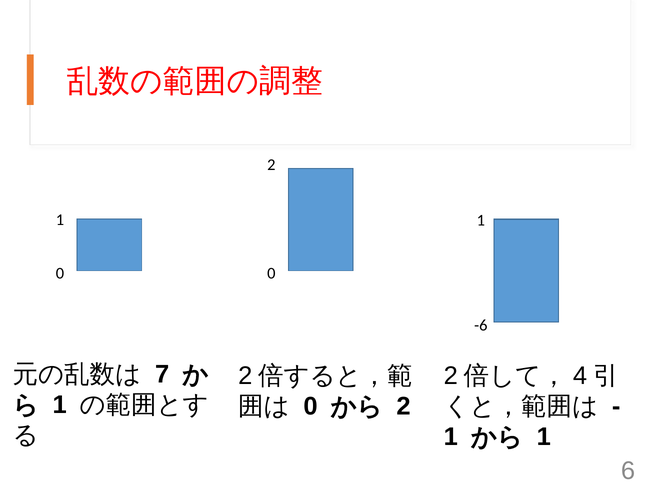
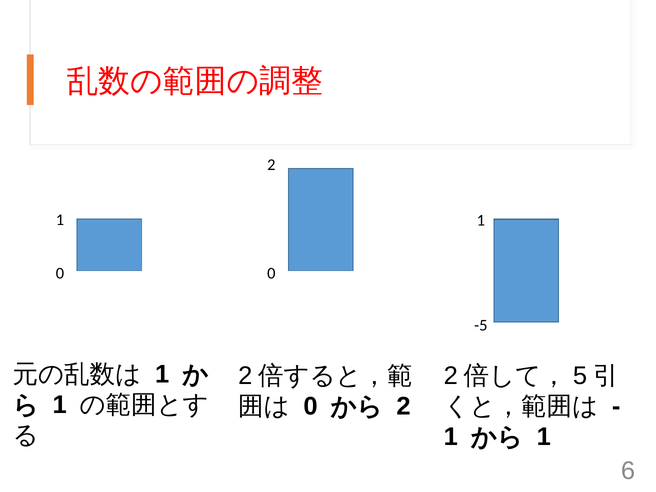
-6: -6 -> -5
4: 4 -> 5
7 at (162, 374): 7 -> 1
